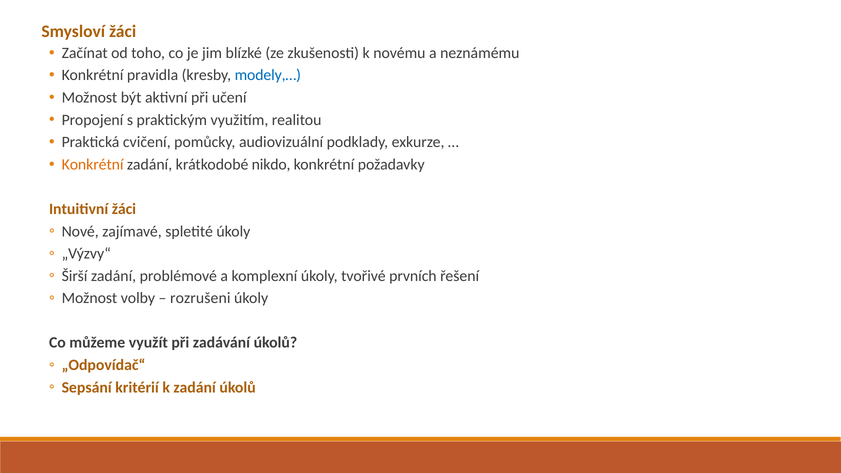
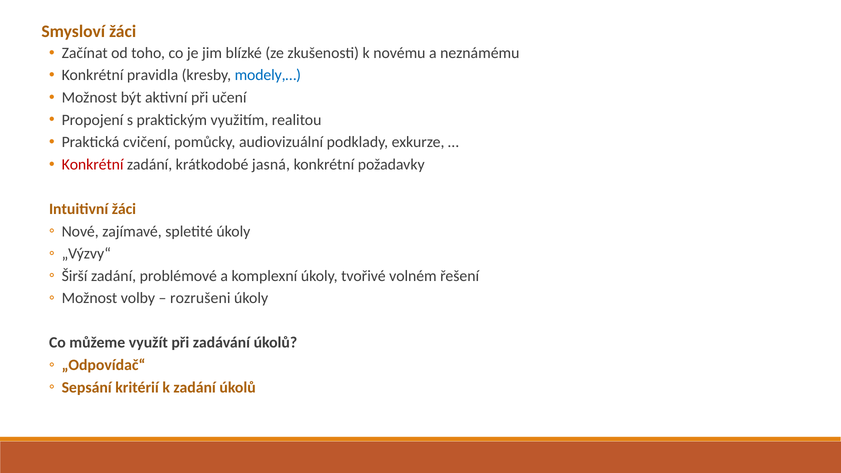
Konkrétní at (93, 164) colour: orange -> red
nikdo: nikdo -> jasná
prvních: prvních -> volném
